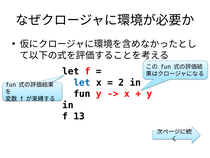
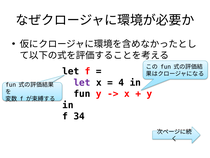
let at (82, 82) colour: blue -> purple
2: 2 -> 4
13: 13 -> 34
